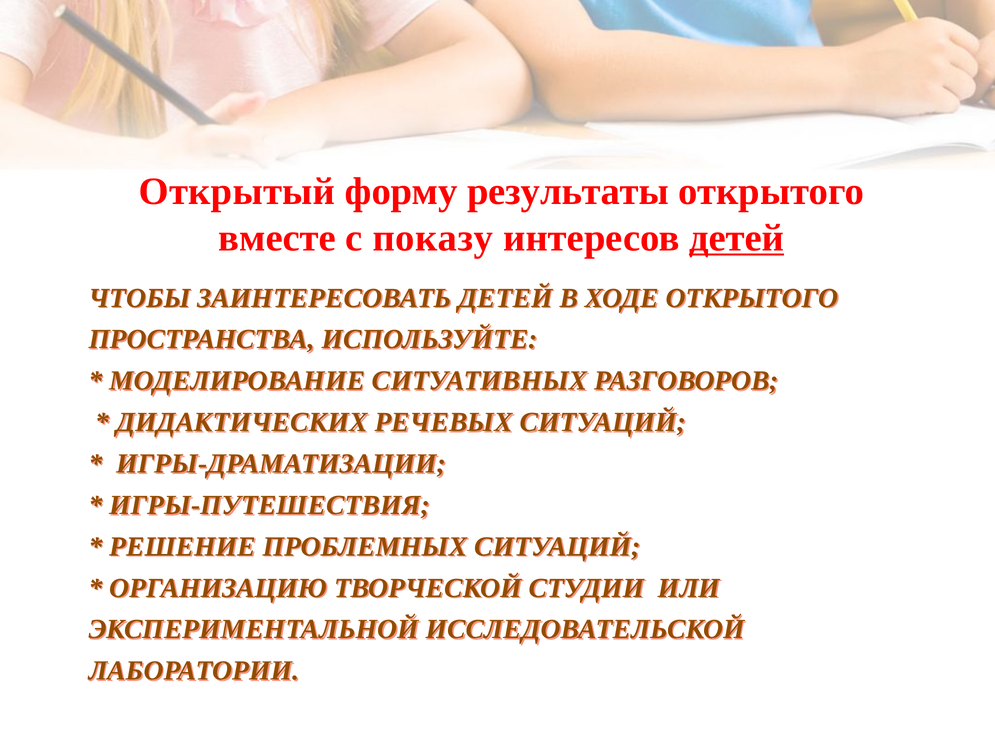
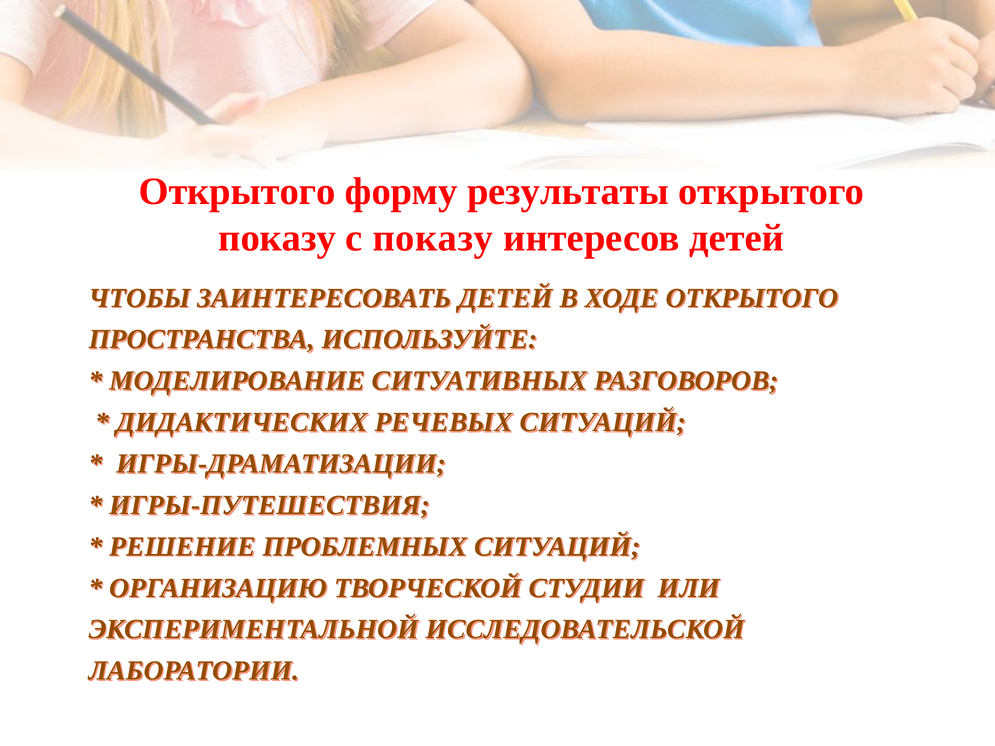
Открытый at (237, 191): Открытый -> Открытого
вместе at (277, 238): вместе -> показу
детей at (737, 238) underline: present -> none
